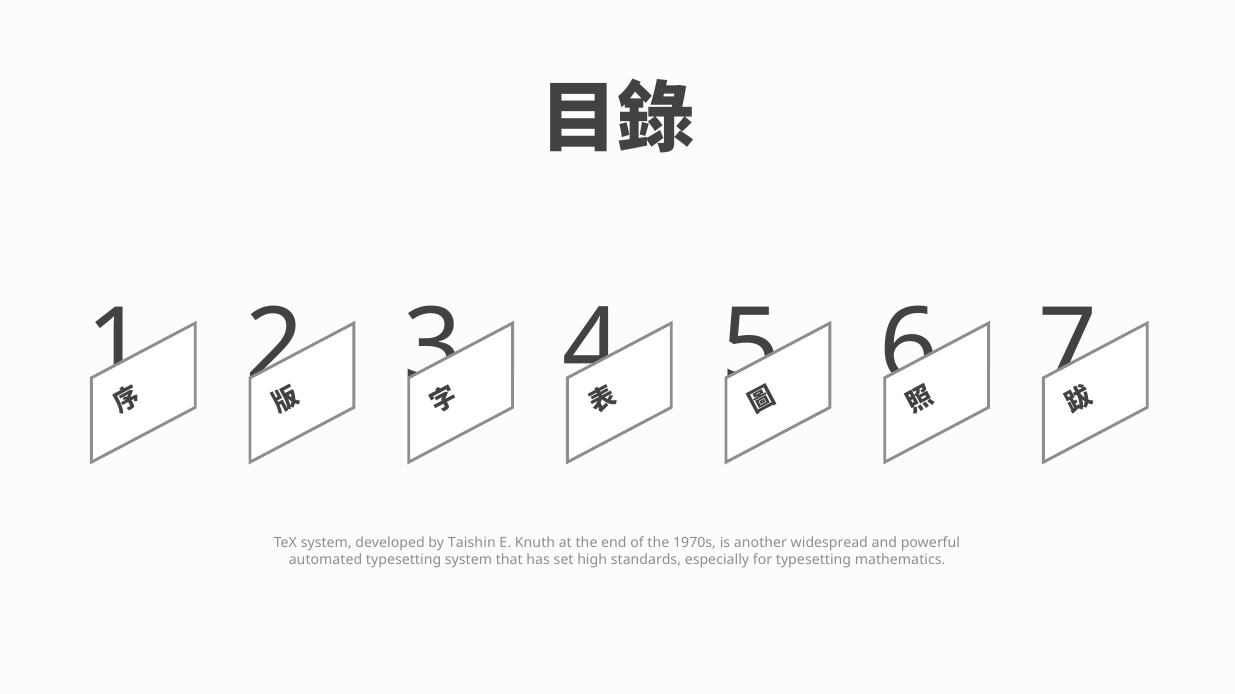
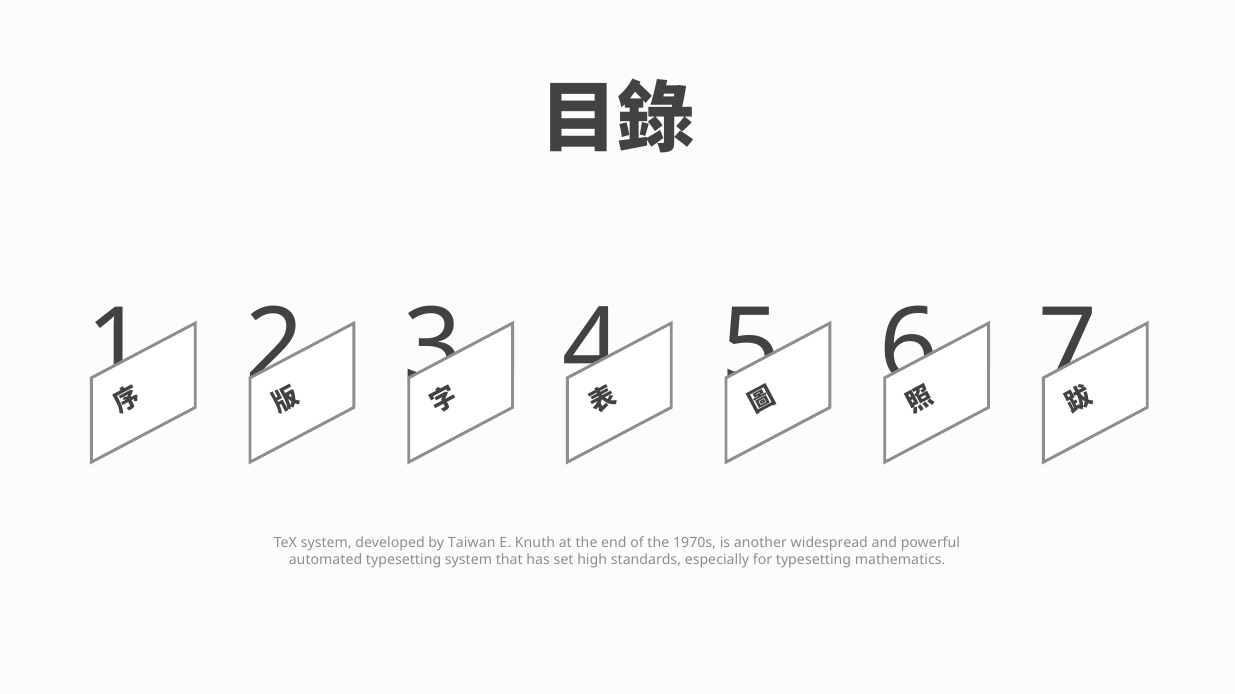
Taishin: Taishin -> Taiwan
